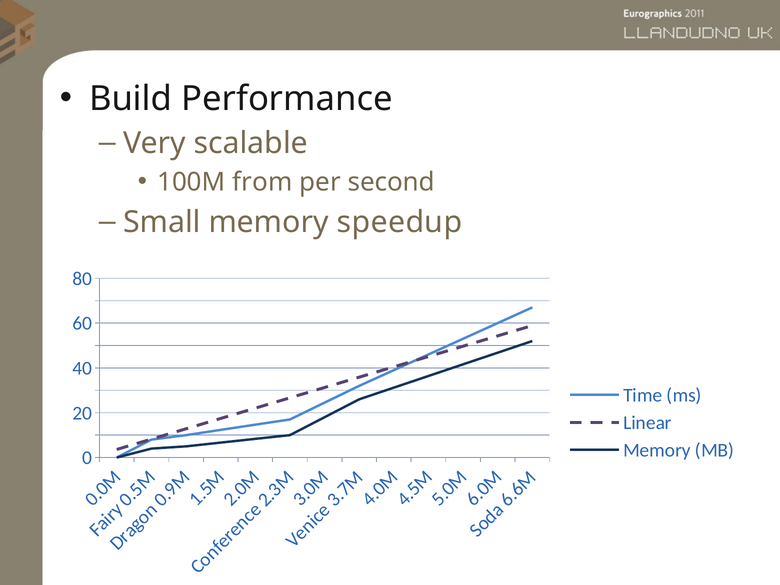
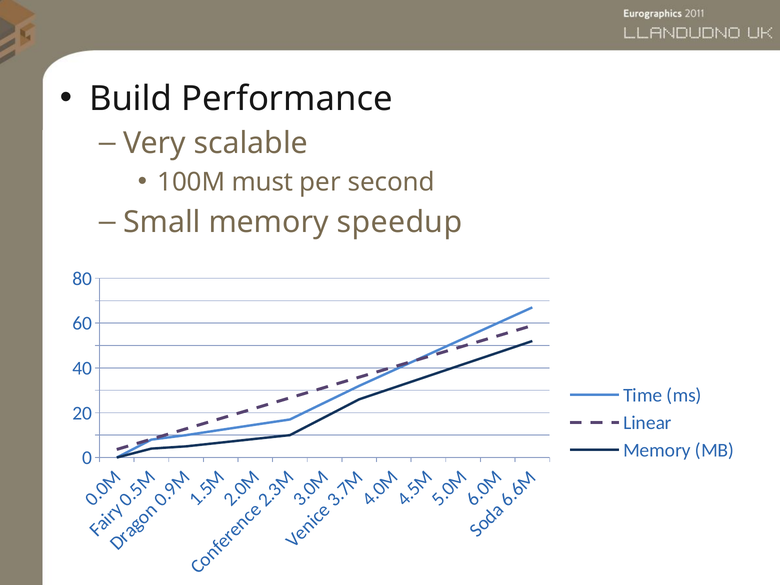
from: from -> must
